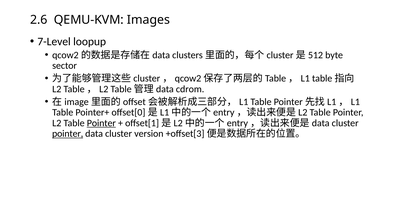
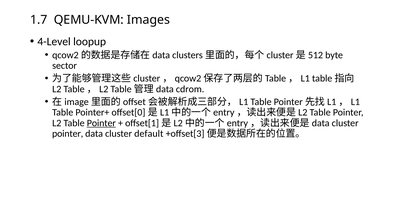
2.6: 2.6 -> 1.7
7-Level: 7-Level -> 4-Level
pointer at (68, 134) underline: present -> none
version: version -> default
